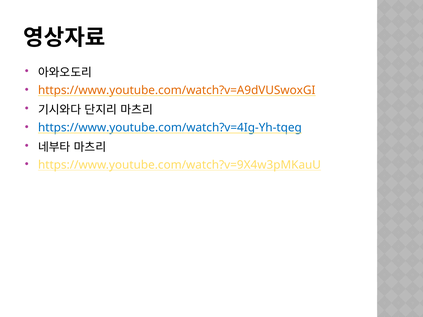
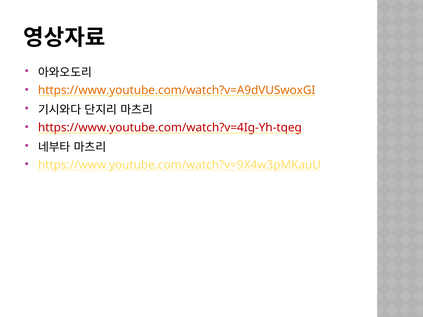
https://www.youtube.com/watch?v=4Ig-Yh-tqeg colour: blue -> red
